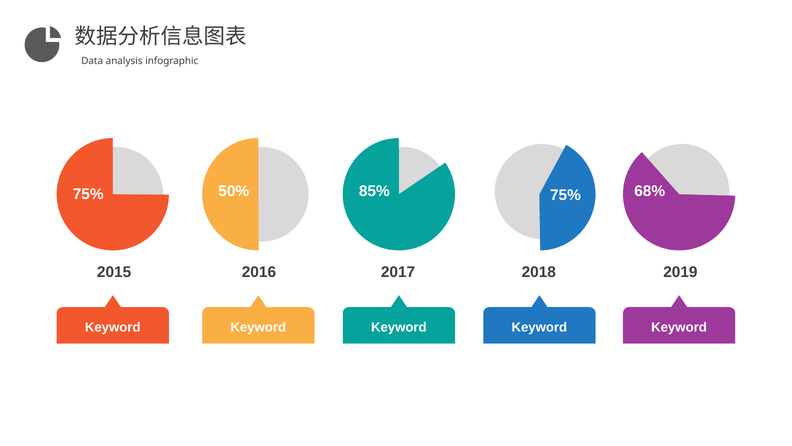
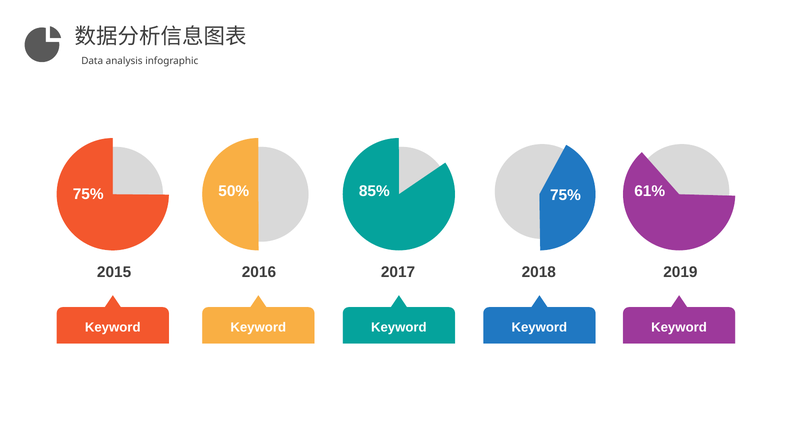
68%: 68% -> 61%
